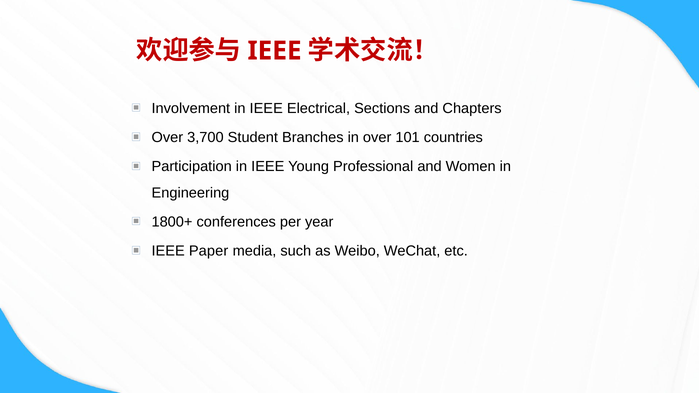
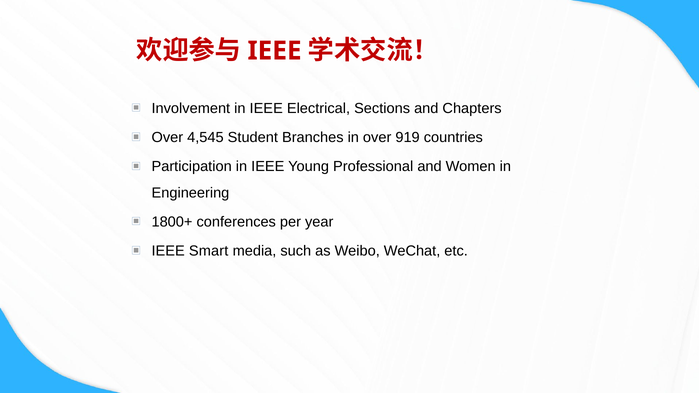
3,700: 3,700 -> 4,545
101: 101 -> 919
Paper: Paper -> Smart
